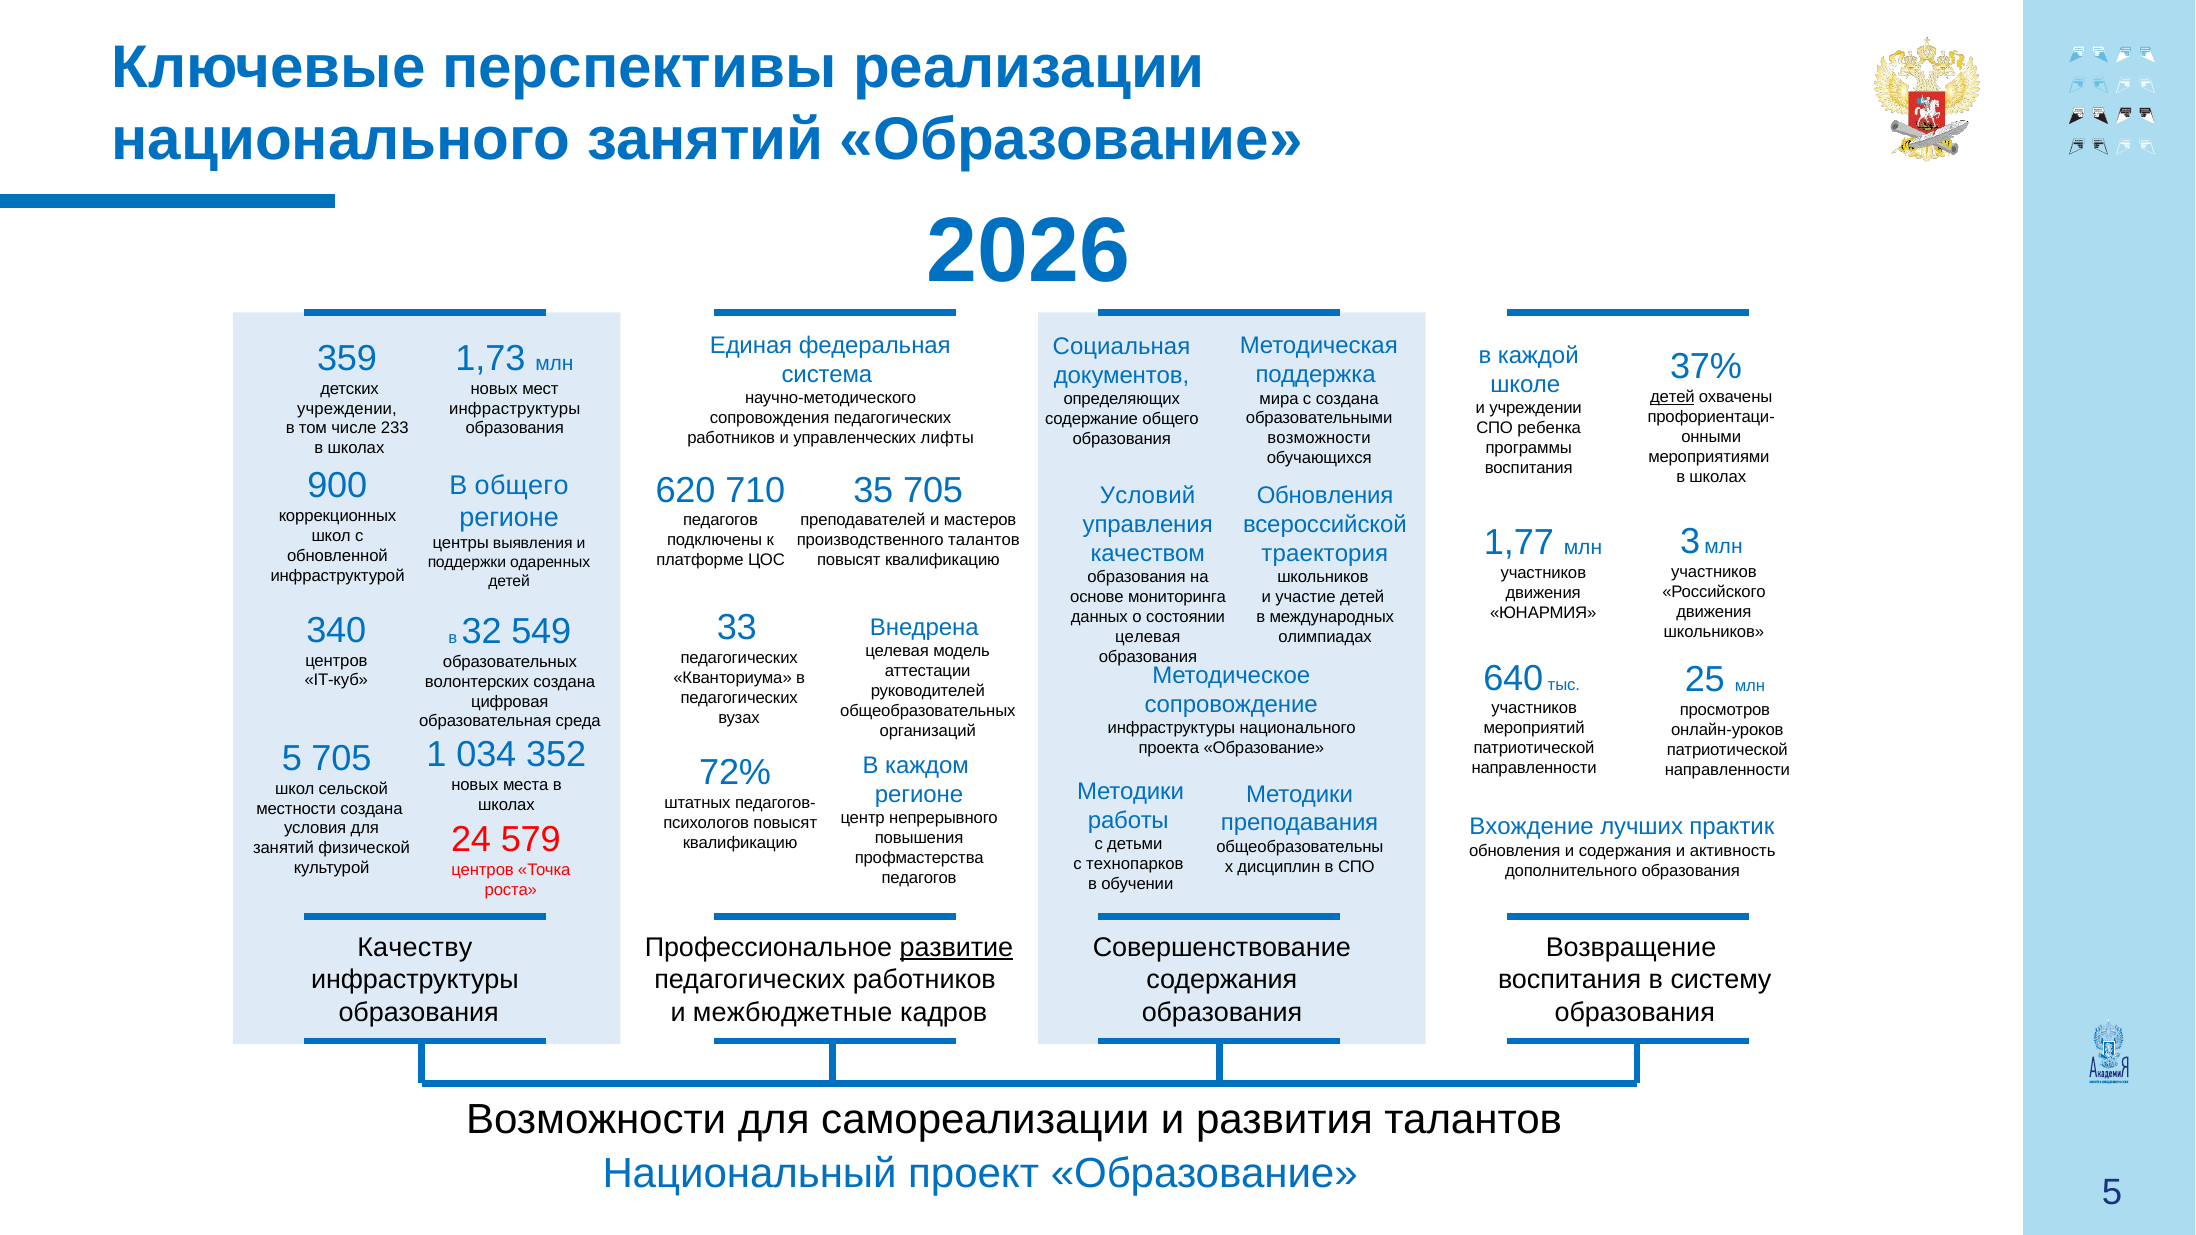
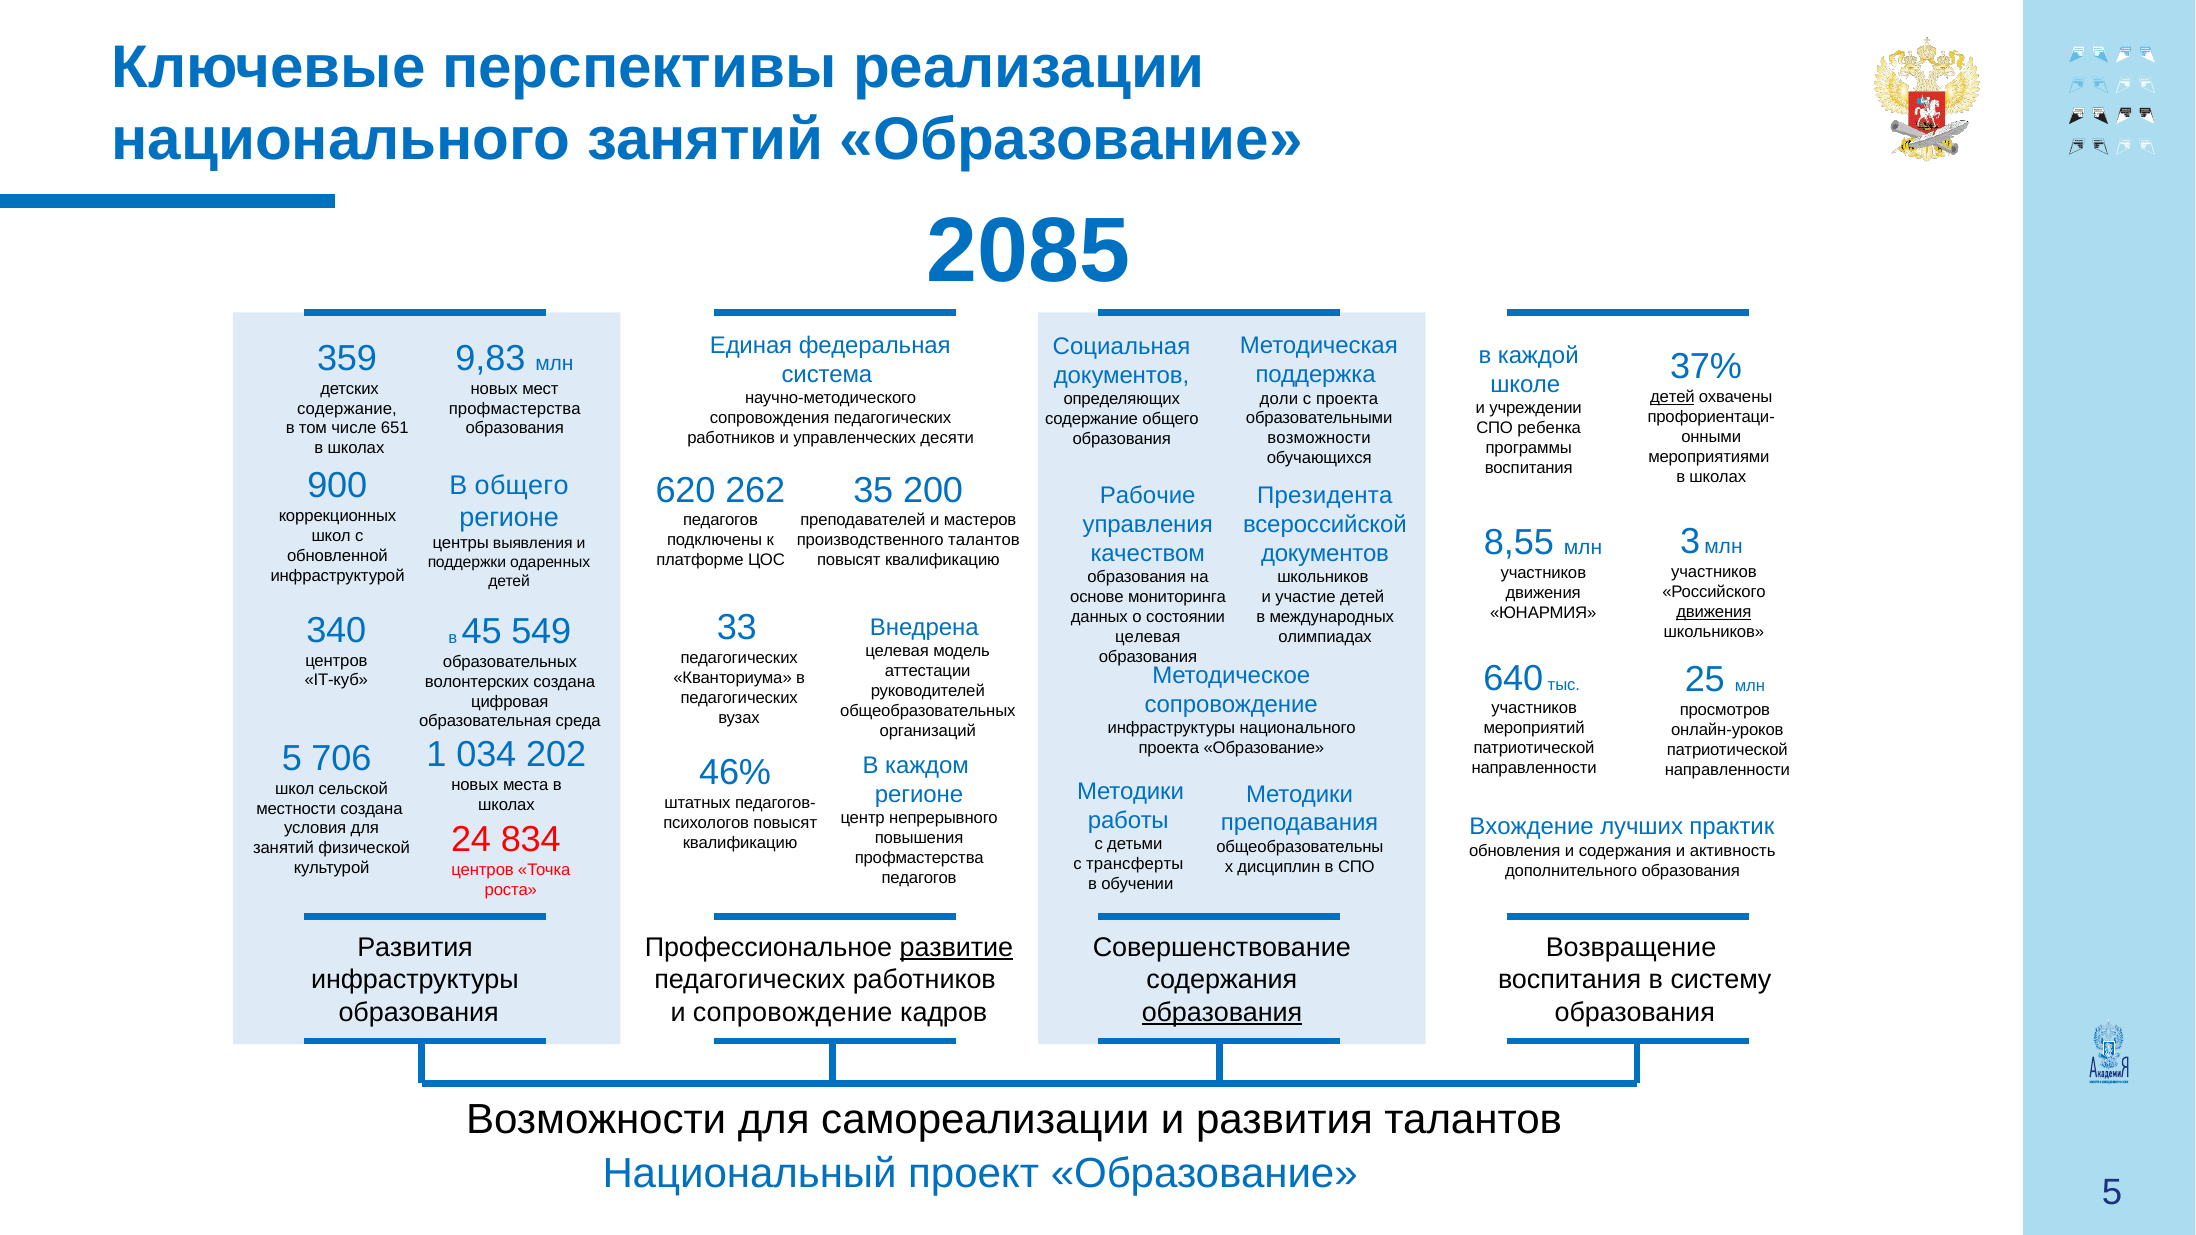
2026: 2026 -> 2085
1,73: 1,73 -> 9,83
мира: мира -> доли
с создана: создана -> проекта
учреждении at (347, 409): учреждении -> содержание
инфраструктуры at (515, 409): инфраструктуры -> профмастерства
233: 233 -> 651
лифты: лифты -> десяти
710: 710 -> 262
35 705: 705 -> 200
Условий: Условий -> Рабочие
Обновления at (1325, 496): Обновления -> Президента
1,77: 1,77 -> 8,55
траектория at (1325, 554): траектория -> документов
движения at (1714, 612) underline: none -> present
32: 32 -> 45
352: 352 -> 202
5 705: 705 -> 706
72%: 72% -> 46%
579: 579 -> 834
технопарков: технопарков -> трансферты
Качеству at (415, 948): Качеству -> Развития
и межбюджетные: межбюджетные -> сопровождение
образования at (1222, 1013) underline: none -> present
